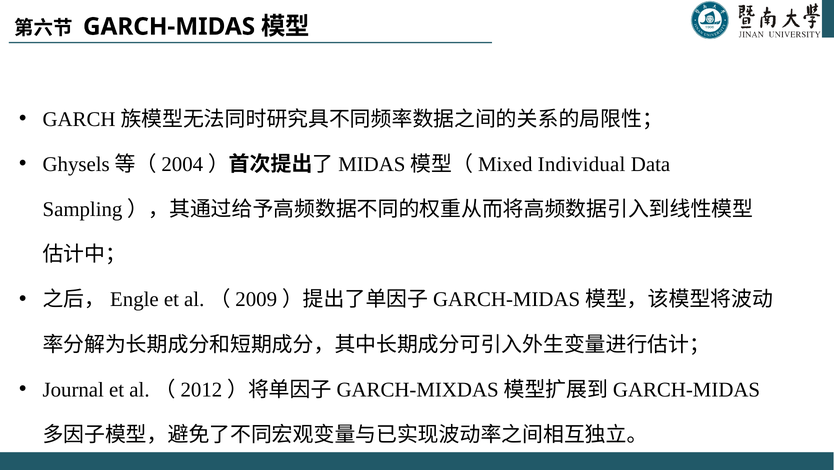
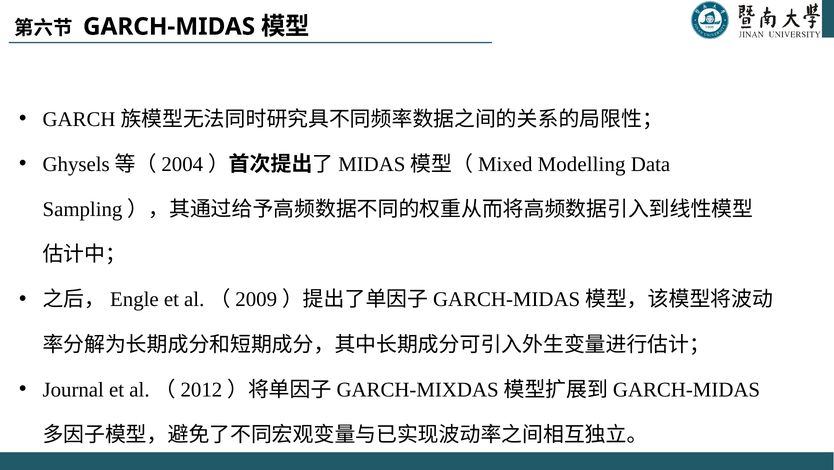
Individual: Individual -> Modelling
